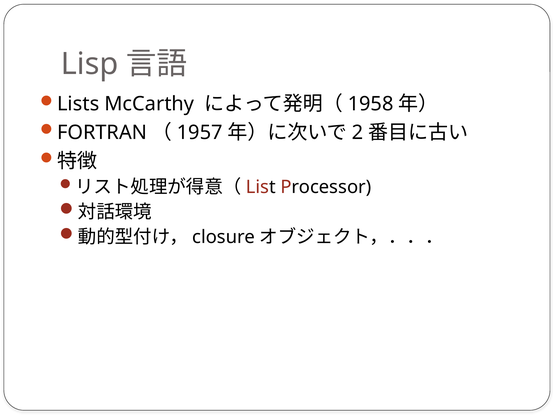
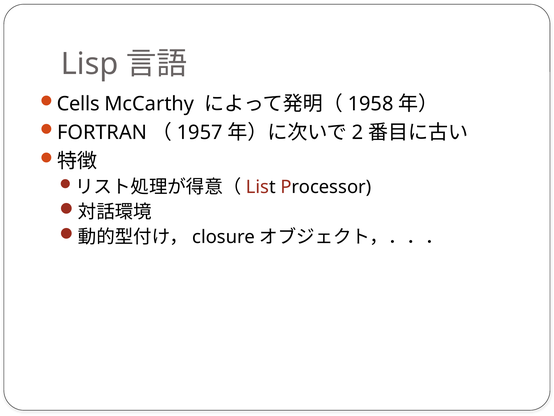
Lists: Lists -> Cells
